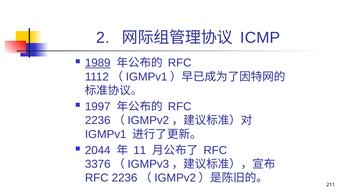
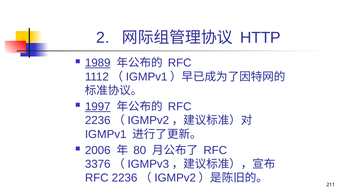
ICMP: ICMP -> HTTP
1997 underline: none -> present
2044: 2044 -> 2006
11: 11 -> 80
